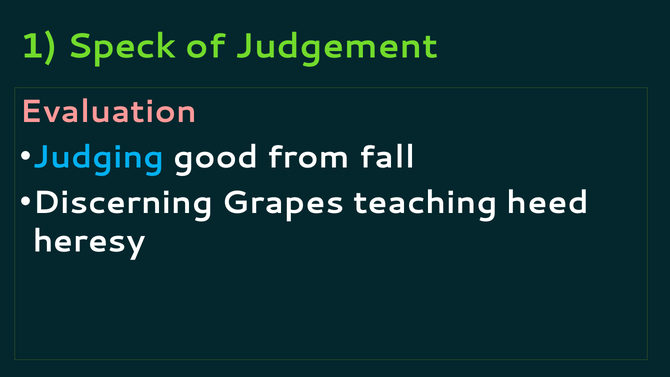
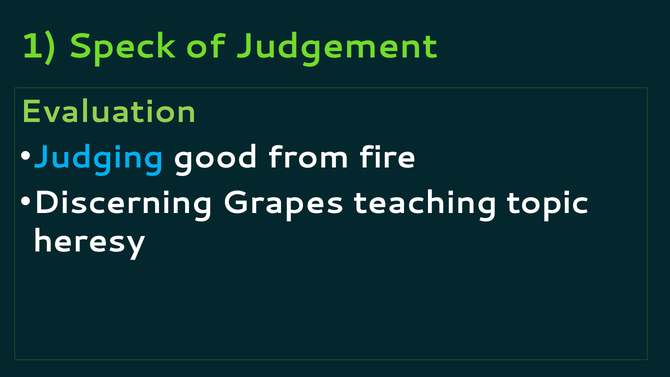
Evaluation colour: pink -> light green
fall: fall -> fire
heed: heed -> topic
